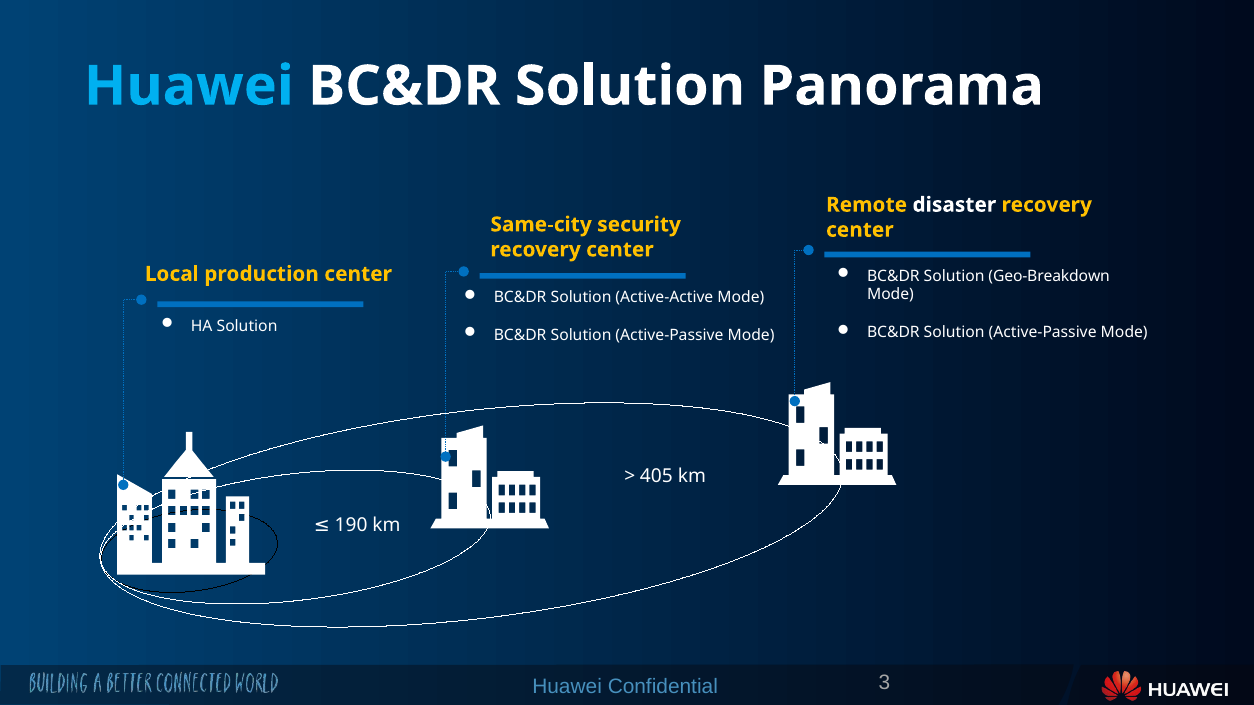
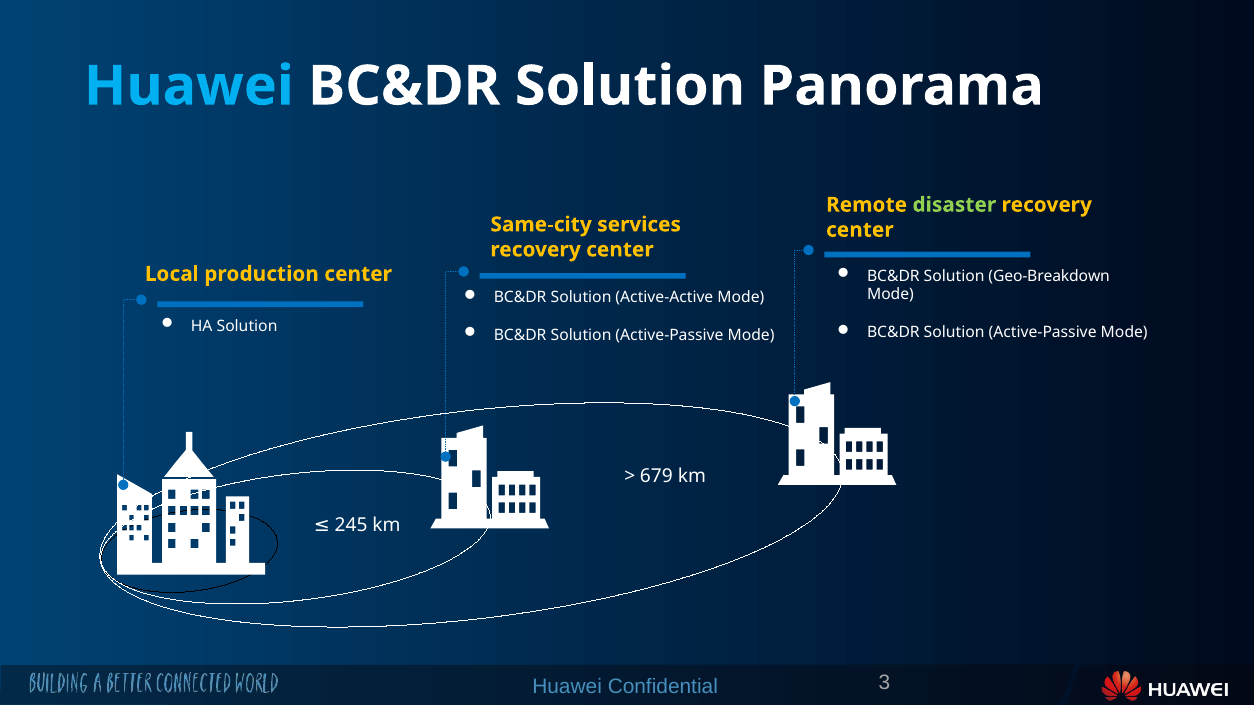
disaster colour: white -> light green
security: security -> services
405: 405 -> 679
190: 190 -> 245
